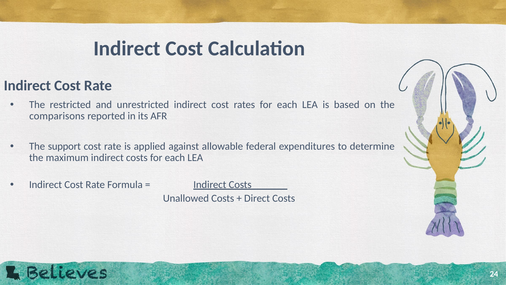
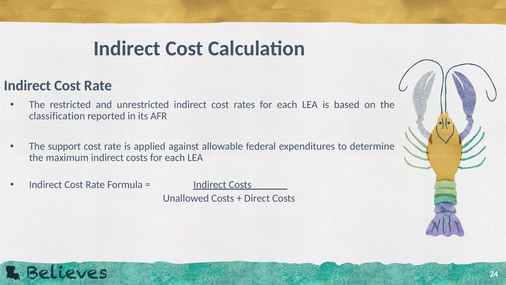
comparisons: comparisons -> classification
